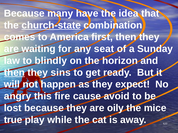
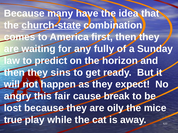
seat: seat -> fully
blindly: blindly -> predict
then at (14, 73) underline: present -> none
fire: fire -> fair
avoid: avoid -> break
